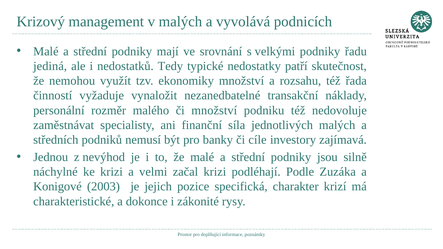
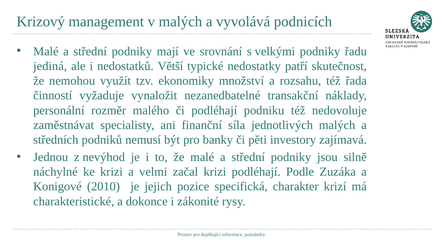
Tedy: Tedy -> Větší
či množství: množství -> podléhají
cíle: cíle -> pěti
2003: 2003 -> 2010
